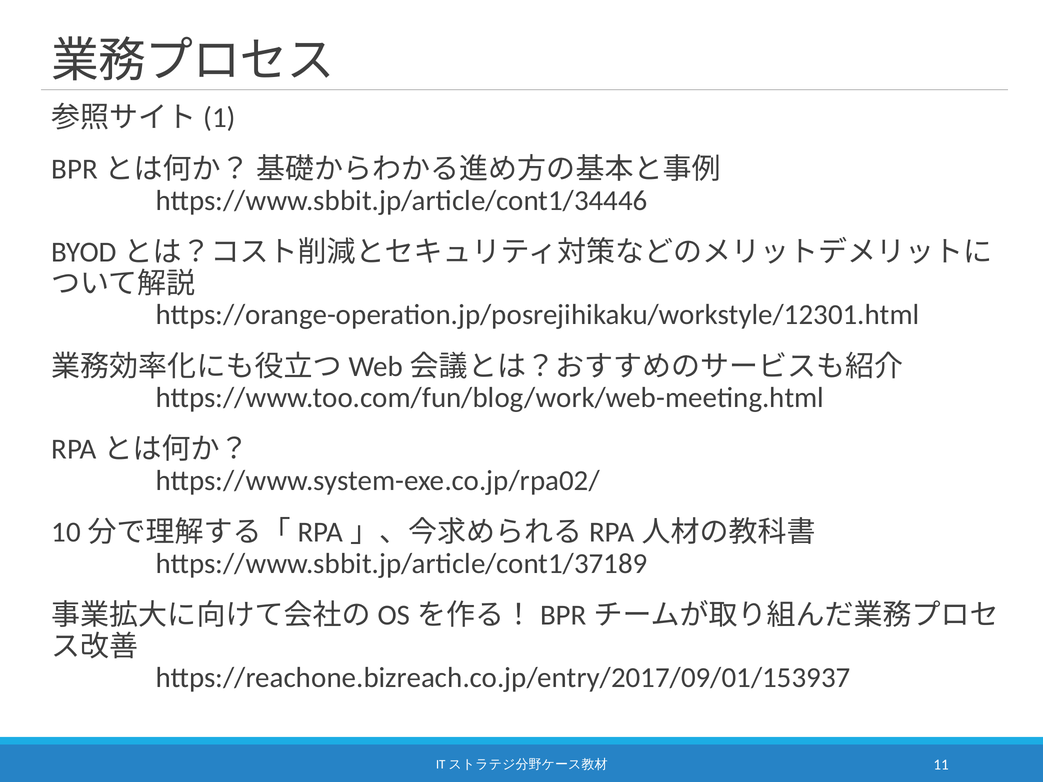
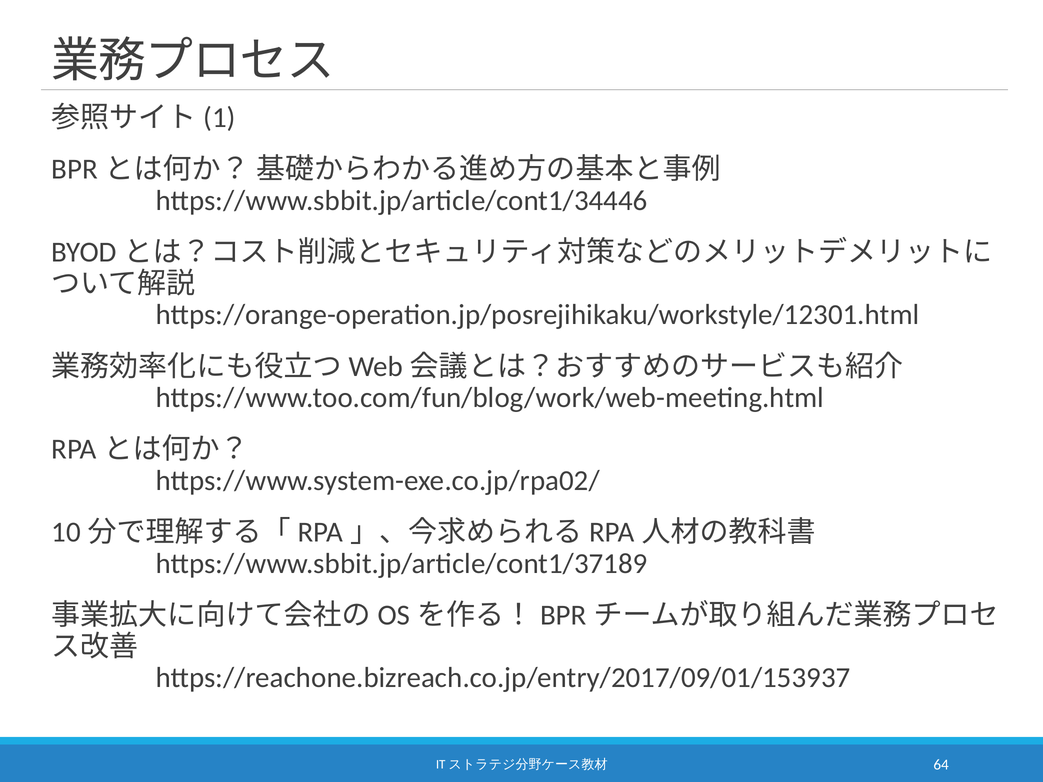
11: 11 -> 64
